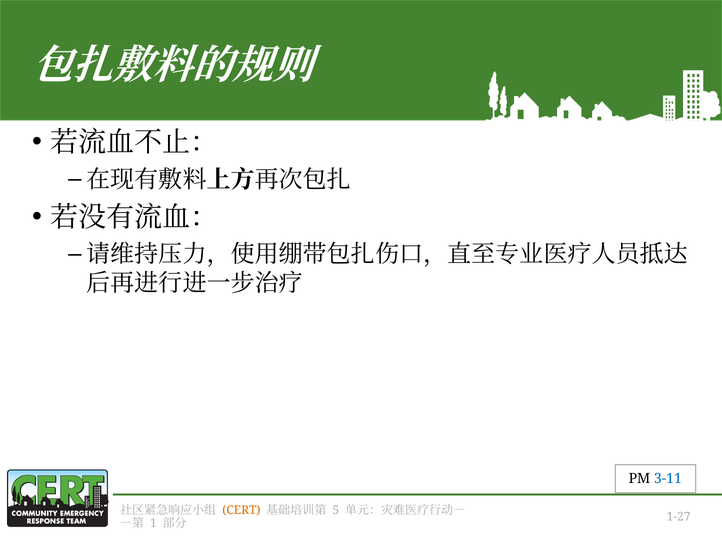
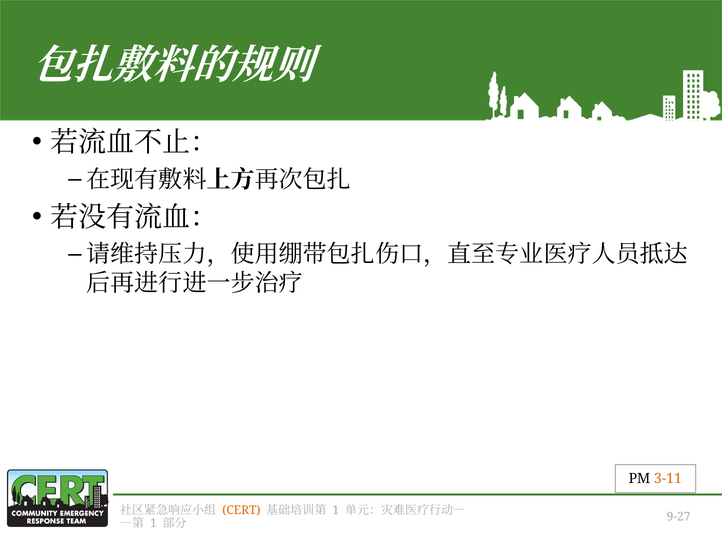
3-11 colour: blue -> orange
5 at (336, 510): 5 -> 1
1-27: 1-27 -> 9-27
